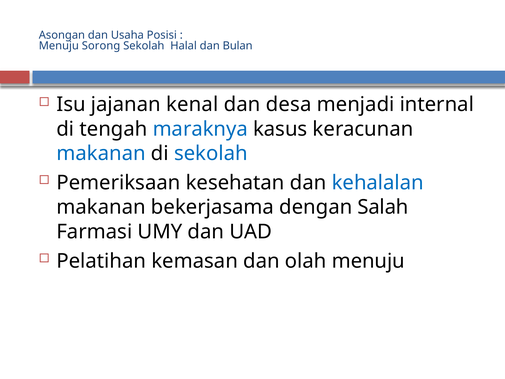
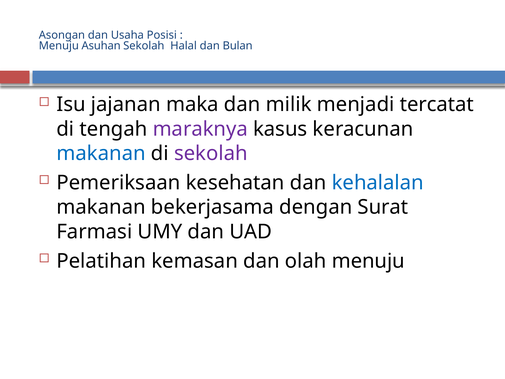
Sorong: Sorong -> Asuhan
kenal: kenal -> maka
desa: desa -> milik
internal: internal -> tercatat
maraknya colour: blue -> purple
sekolah at (211, 153) colour: blue -> purple
Salah: Salah -> Surat
